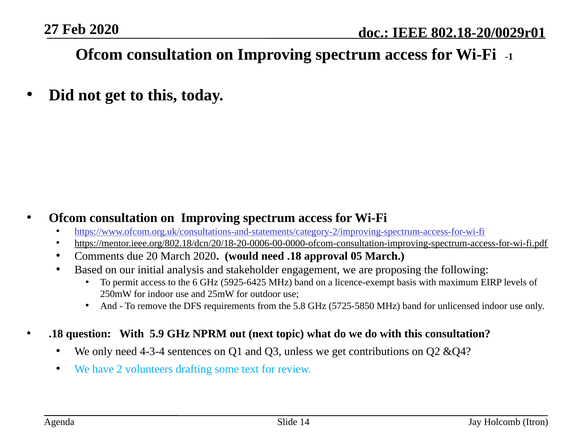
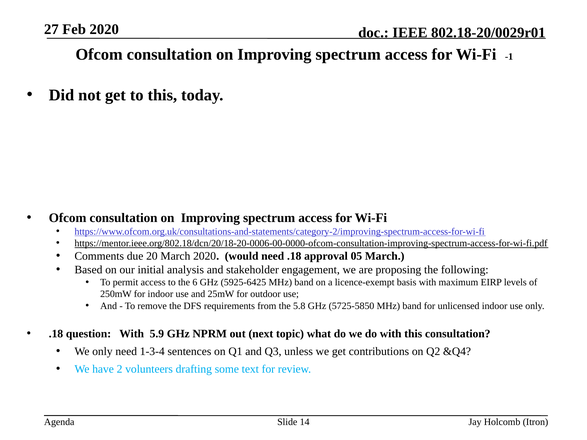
4-3-4: 4-3-4 -> 1-3-4
